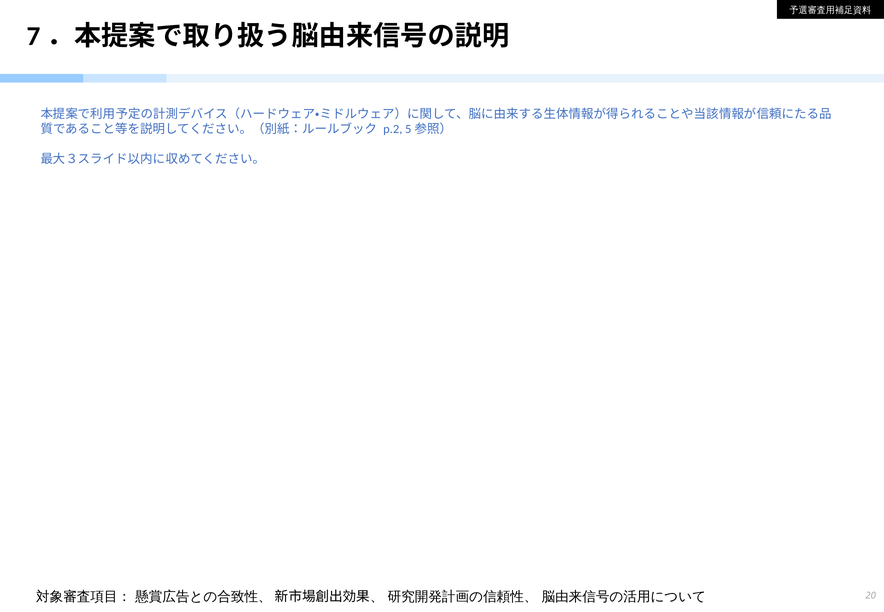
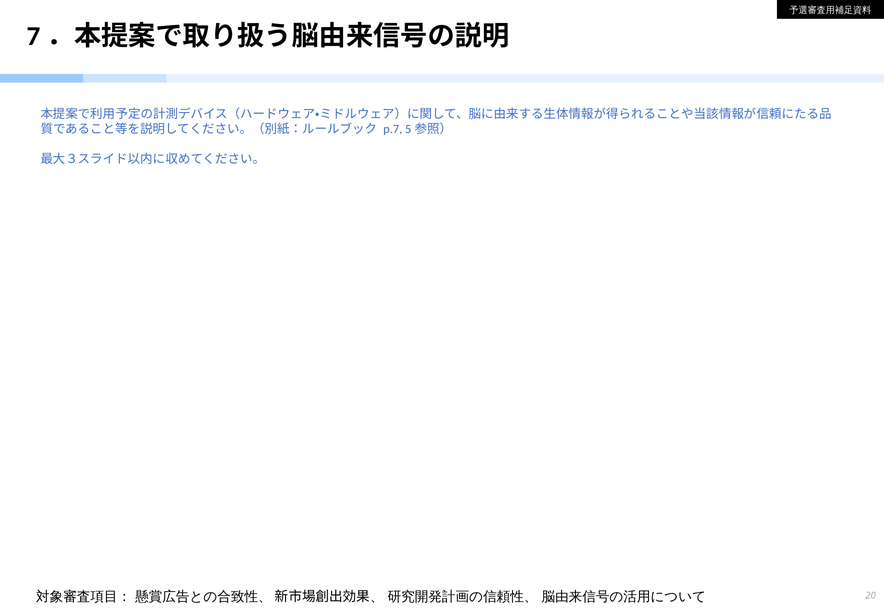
p.2: p.2 -> p.7
